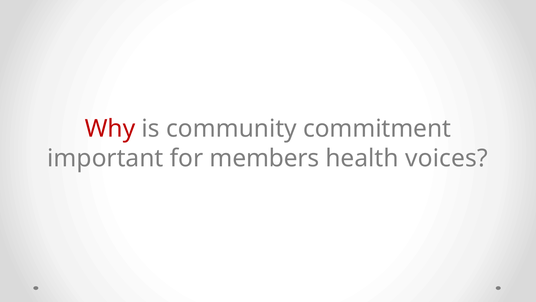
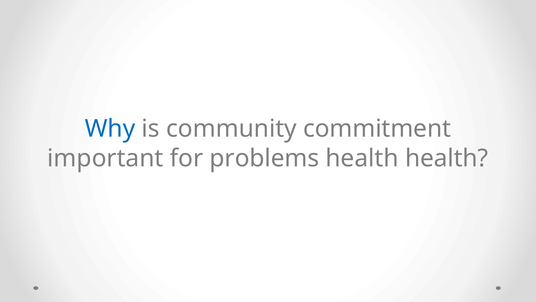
Why colour: red -> blue
members: members -> problems
health voices: voices -> health
